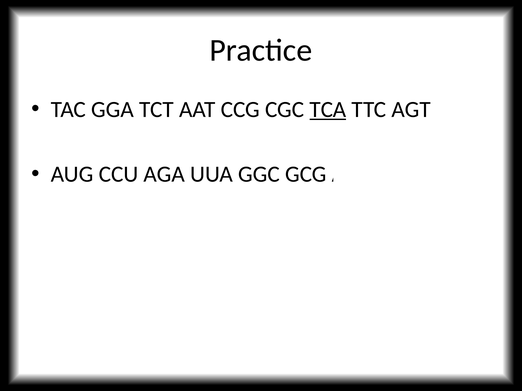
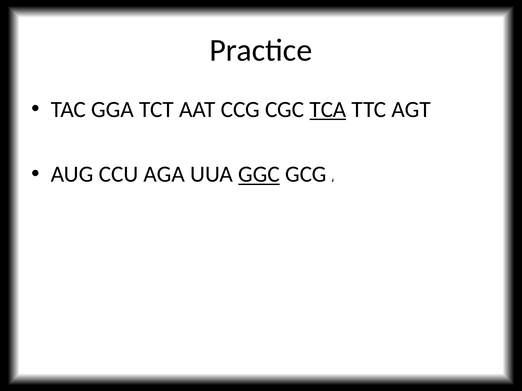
GGC underline: none -> present
